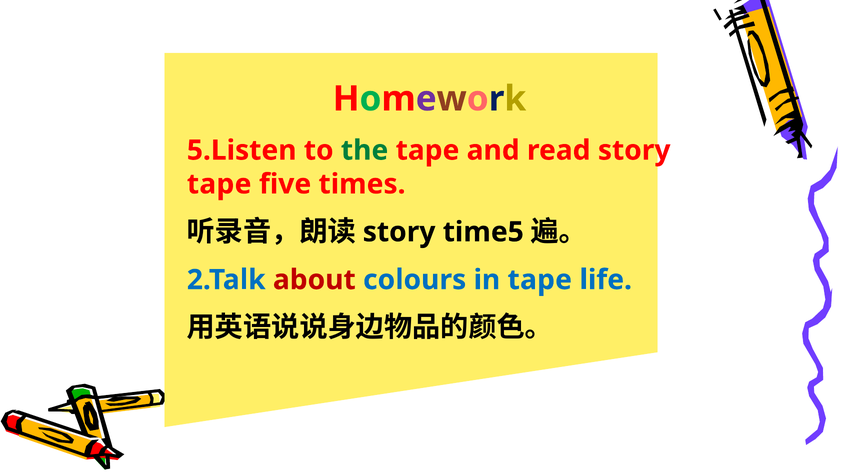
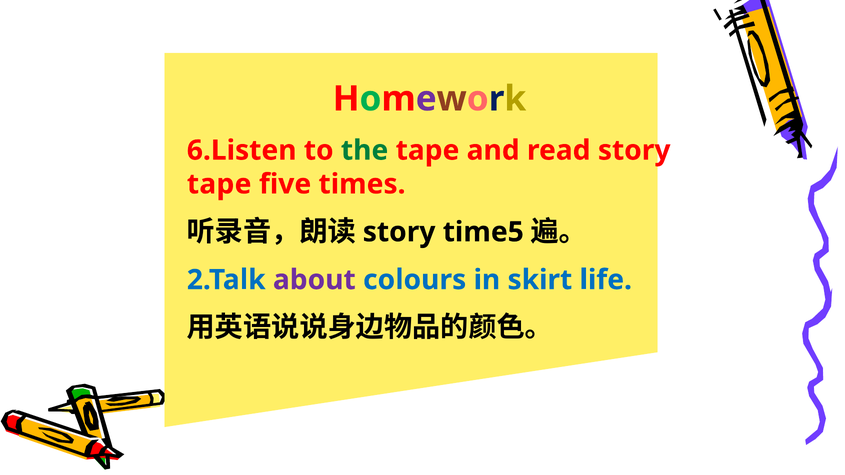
5.Listen: 5.Listen -> 6.Listen
about colour: red -> purple
in tape: tape -> skirt
